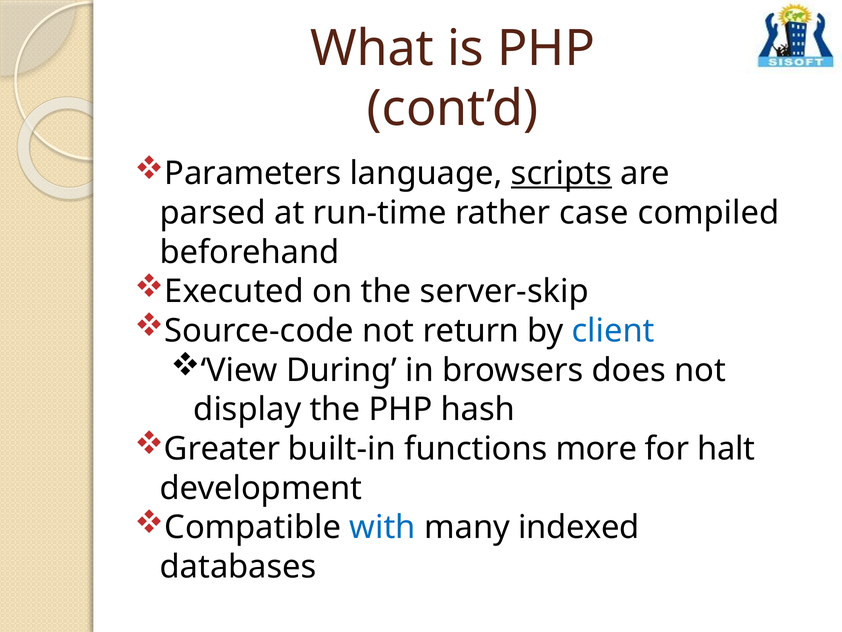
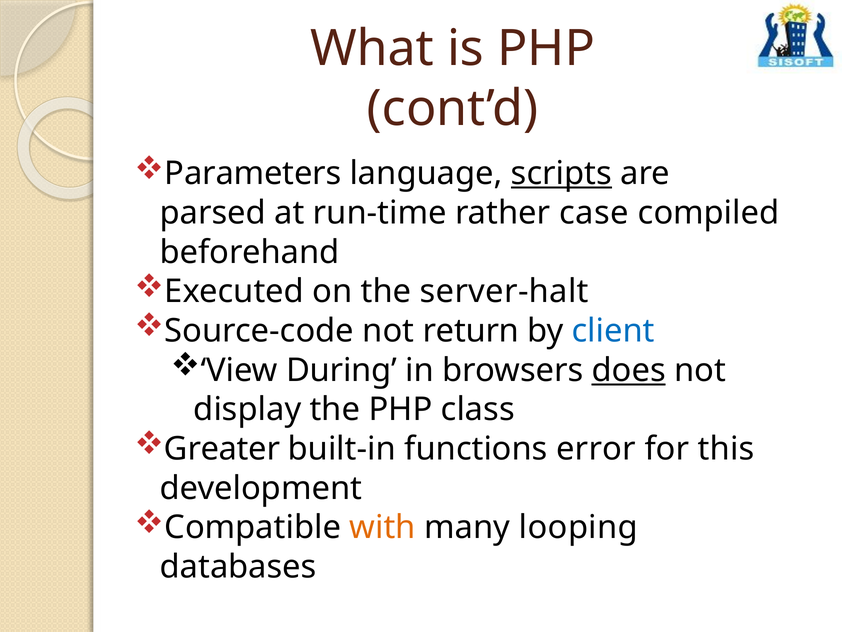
server-skip: server-skip -> server-halt
does underline: none -> present
hash: hash -> class
more: more -> error
halt: halt -> this
with colour: blue -> orange
indexed: indexed -> looping
